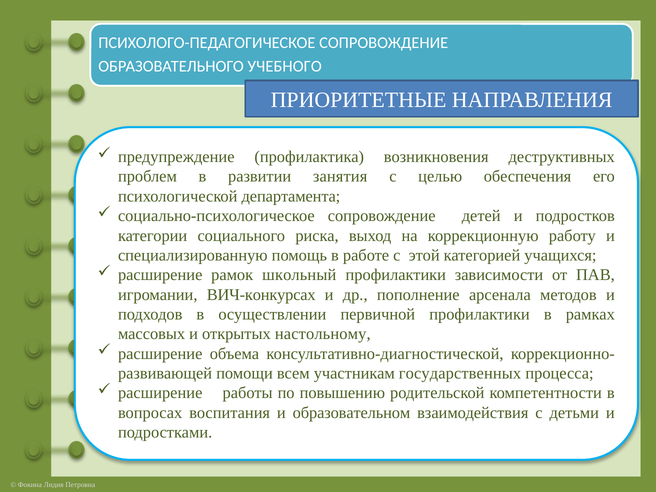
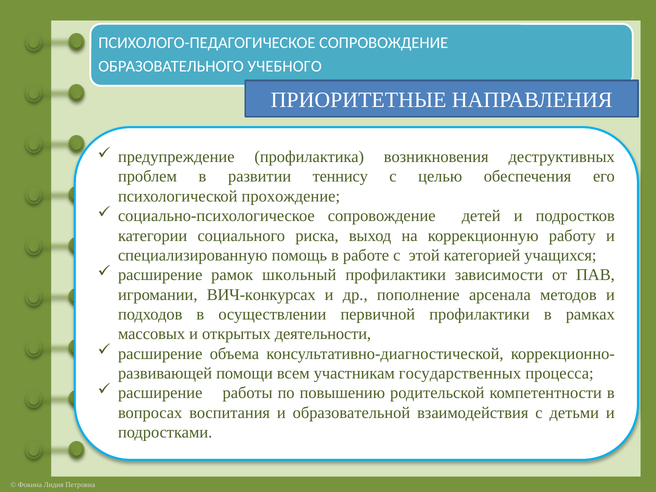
занятия: занятия -> теннису
департамента: департамента -> прохождение
настольному: настольному -> деятельности
образовательном: образовательном -> образовательной
